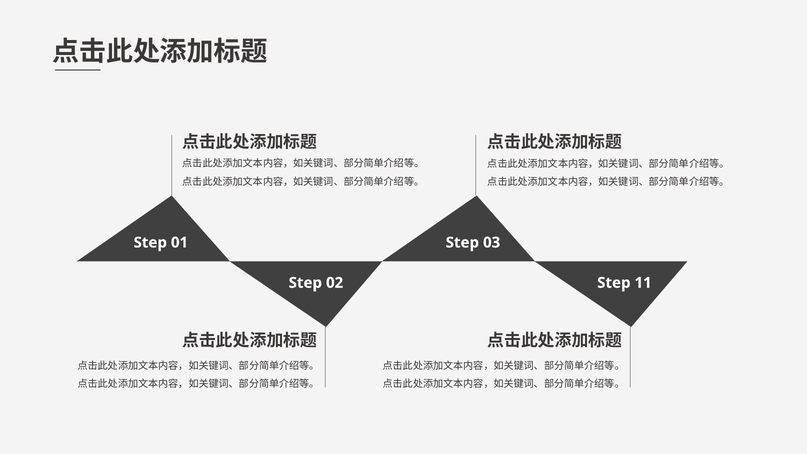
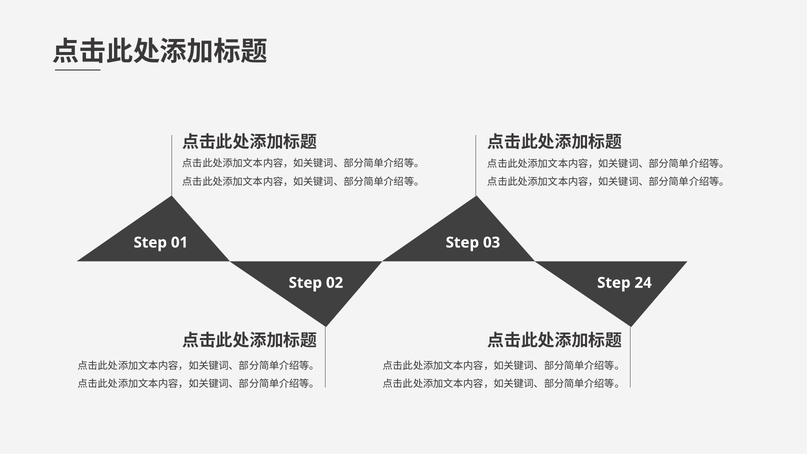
11: 11 -> 24
